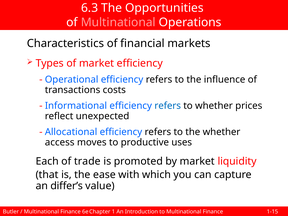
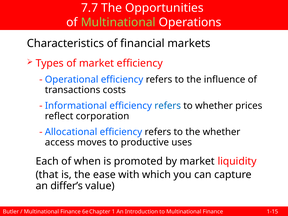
6.3: 6.3 -> 7.7
Multinational at (118, 22) colour: pink -> light green
unexpected: unexpected -> corporation
trade: trade -> when
